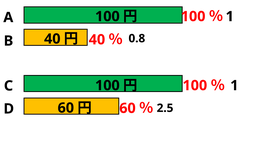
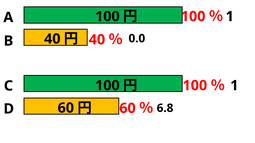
0.8: 0.8 -> 0.0
2.5: 2.5 -> 6.8
